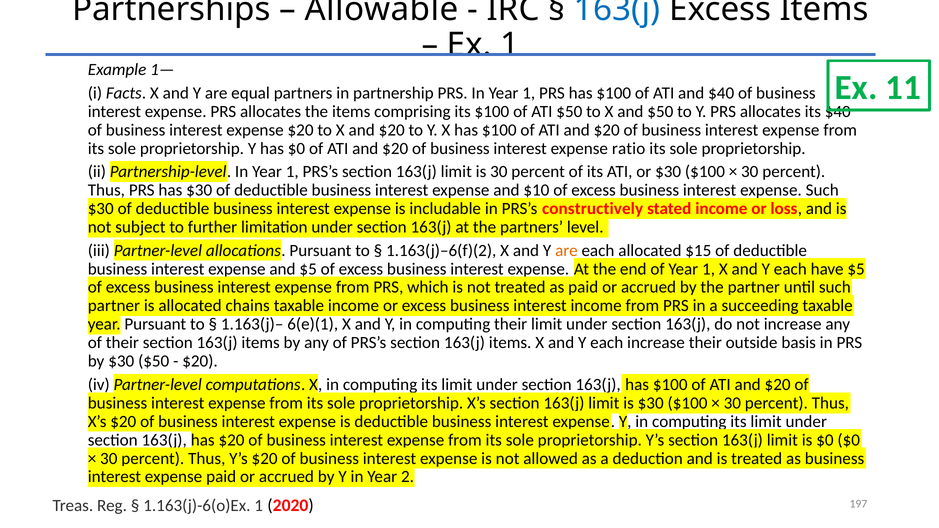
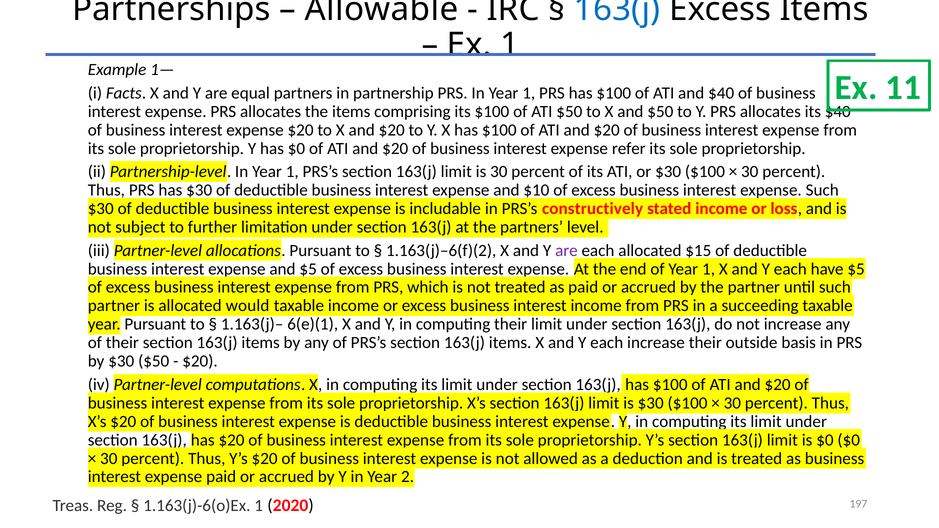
ratio: ratio -> refer
are at (566, 251) colour: orange -> purple
chains: chains -> would
